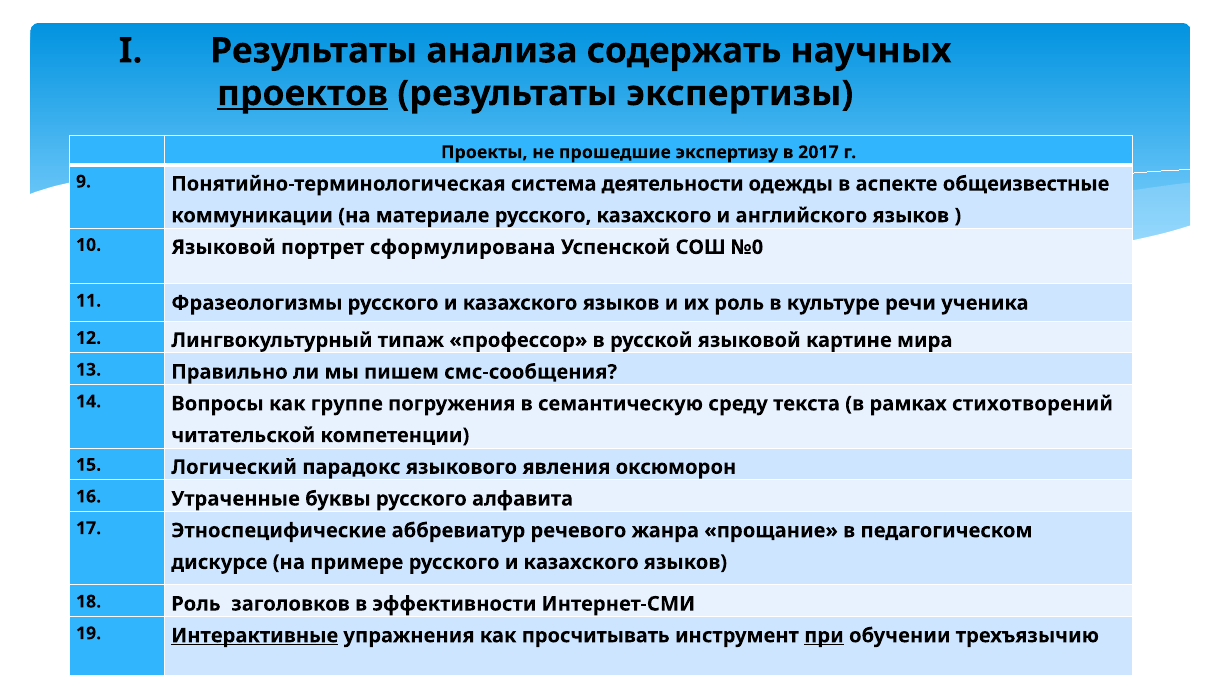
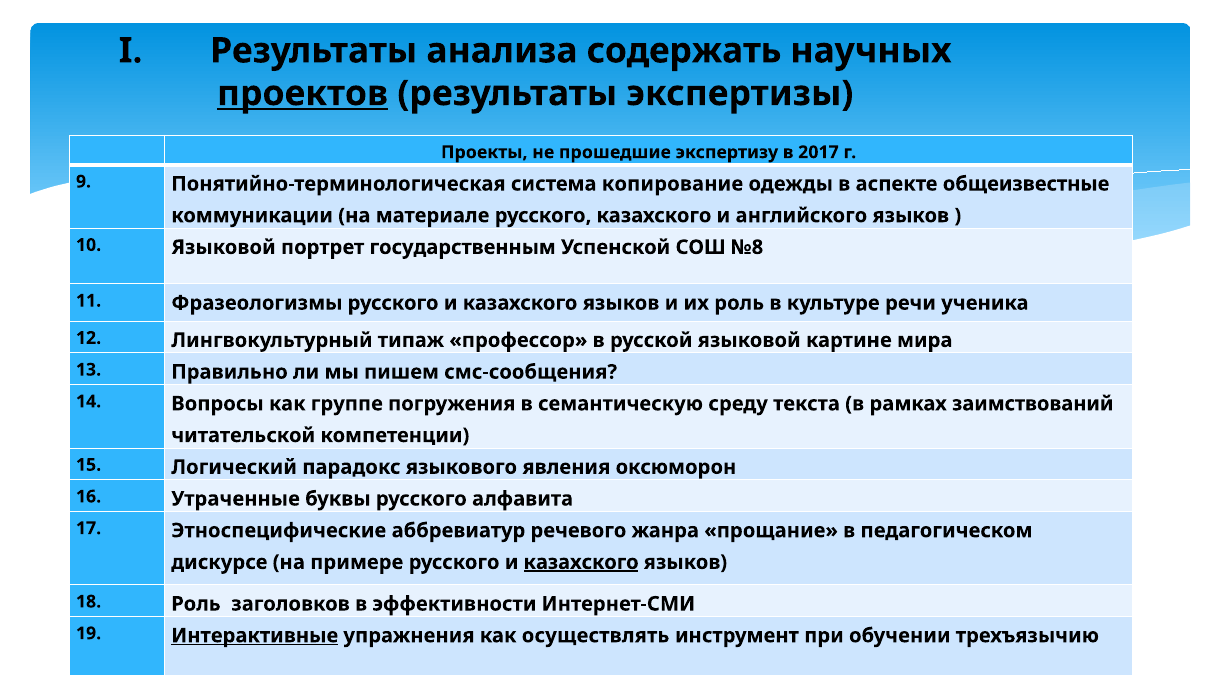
деятельности: деятельности -> копирование
сформулирована: сформулирована -> государственным
№0: №0 -> №8
стихотворений: стихотворений -> заимствований
казахского at (581, 562) underline: none -> present
просчитывать: просчитывать -> осуществлять
при underline: present -> none
